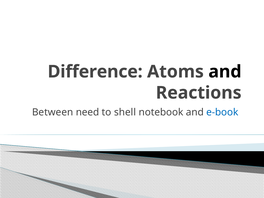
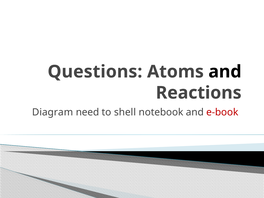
Difference: Difference -> Questions
Between: Between -> Diagram
e-book colour: blue -> red
